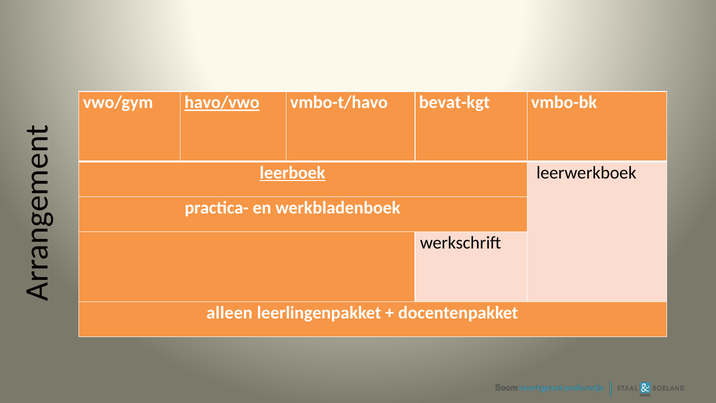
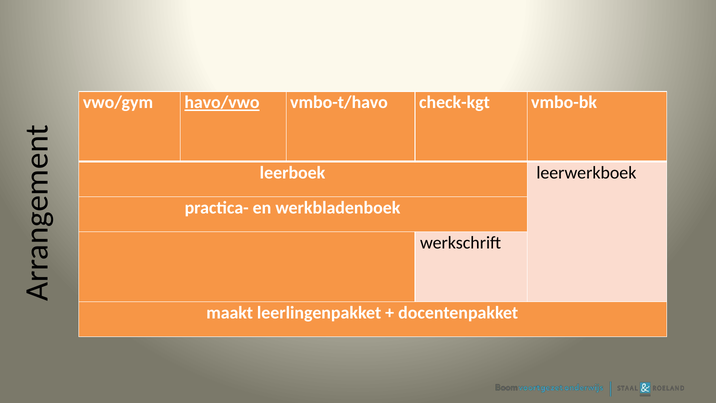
bevat-kgt: bevat-kgt -> check-kgt
leerboek underline: present -> none
alleen: alleen -> maakt
